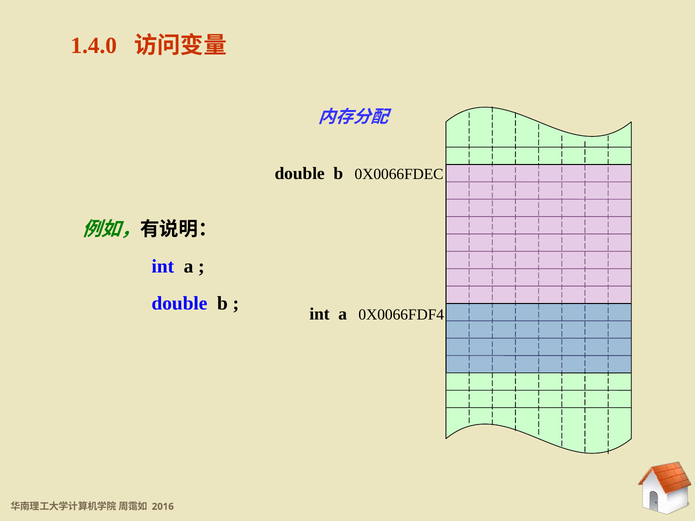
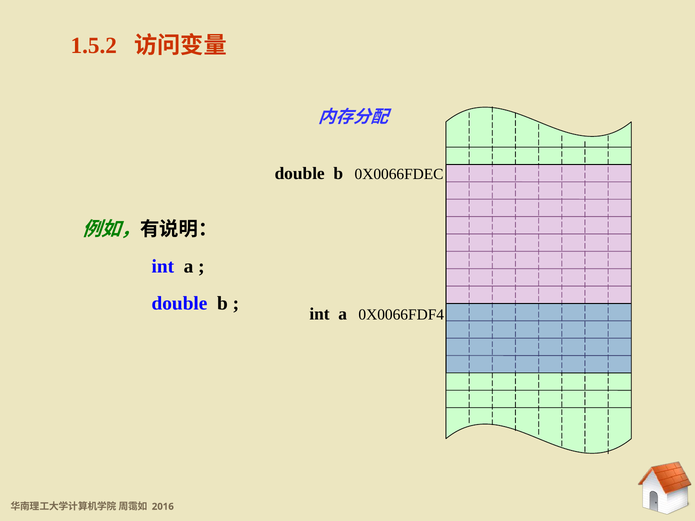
1.4.0: 1.4.0 -> 1.5.2
